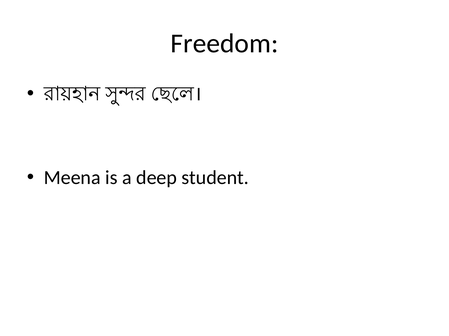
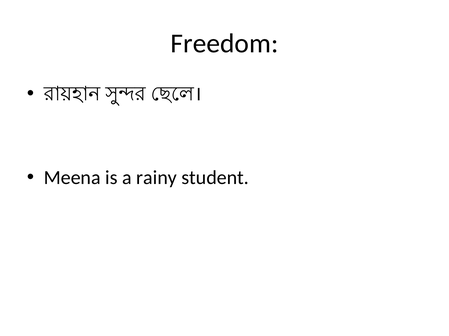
deep: deep -> rainy
